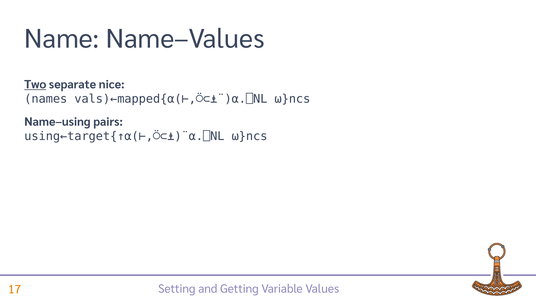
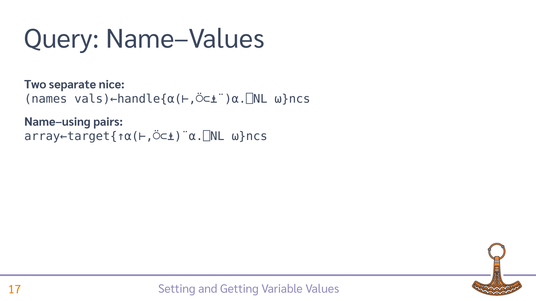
Name: Name -> Query
Two underline: present -> none
vals)←mapped{⍺(⊢,⍥⊂⍎¨)⍺.⎕NL: vals)←mapped{⍺(⊢,⍥⊂⍎¨)⍺.⎕NL -> vals)←handle{⍺(⊢,⍥⊂⍎¨)⍺.⎕NL
using←target{↑⍺(⊢,⍥⊂⍎)¨⍺.⎕NL: using←target{↑⍺(⊢,⍥⊂⍎)¨⍺.⎕NL -> array←target{↑⍺(⊢,⍥⊂⍎)¨⍺.⎕NL
